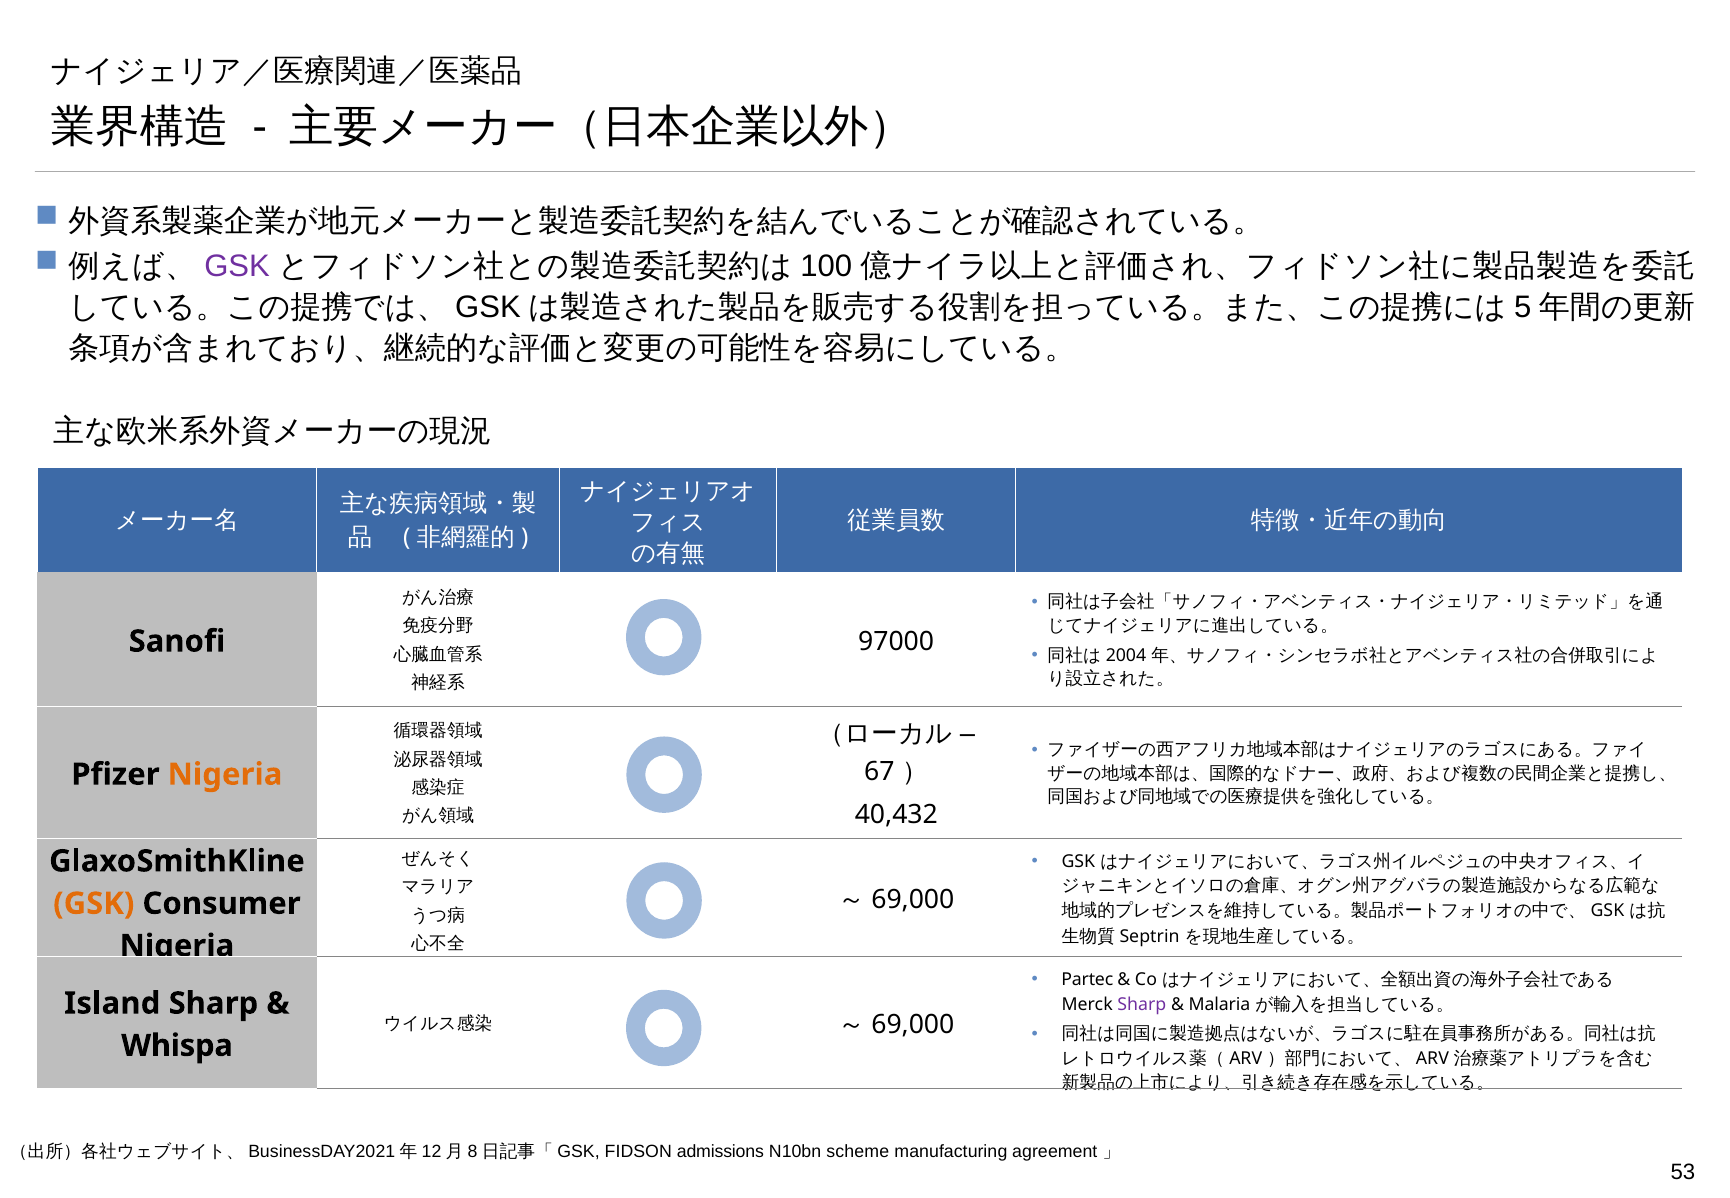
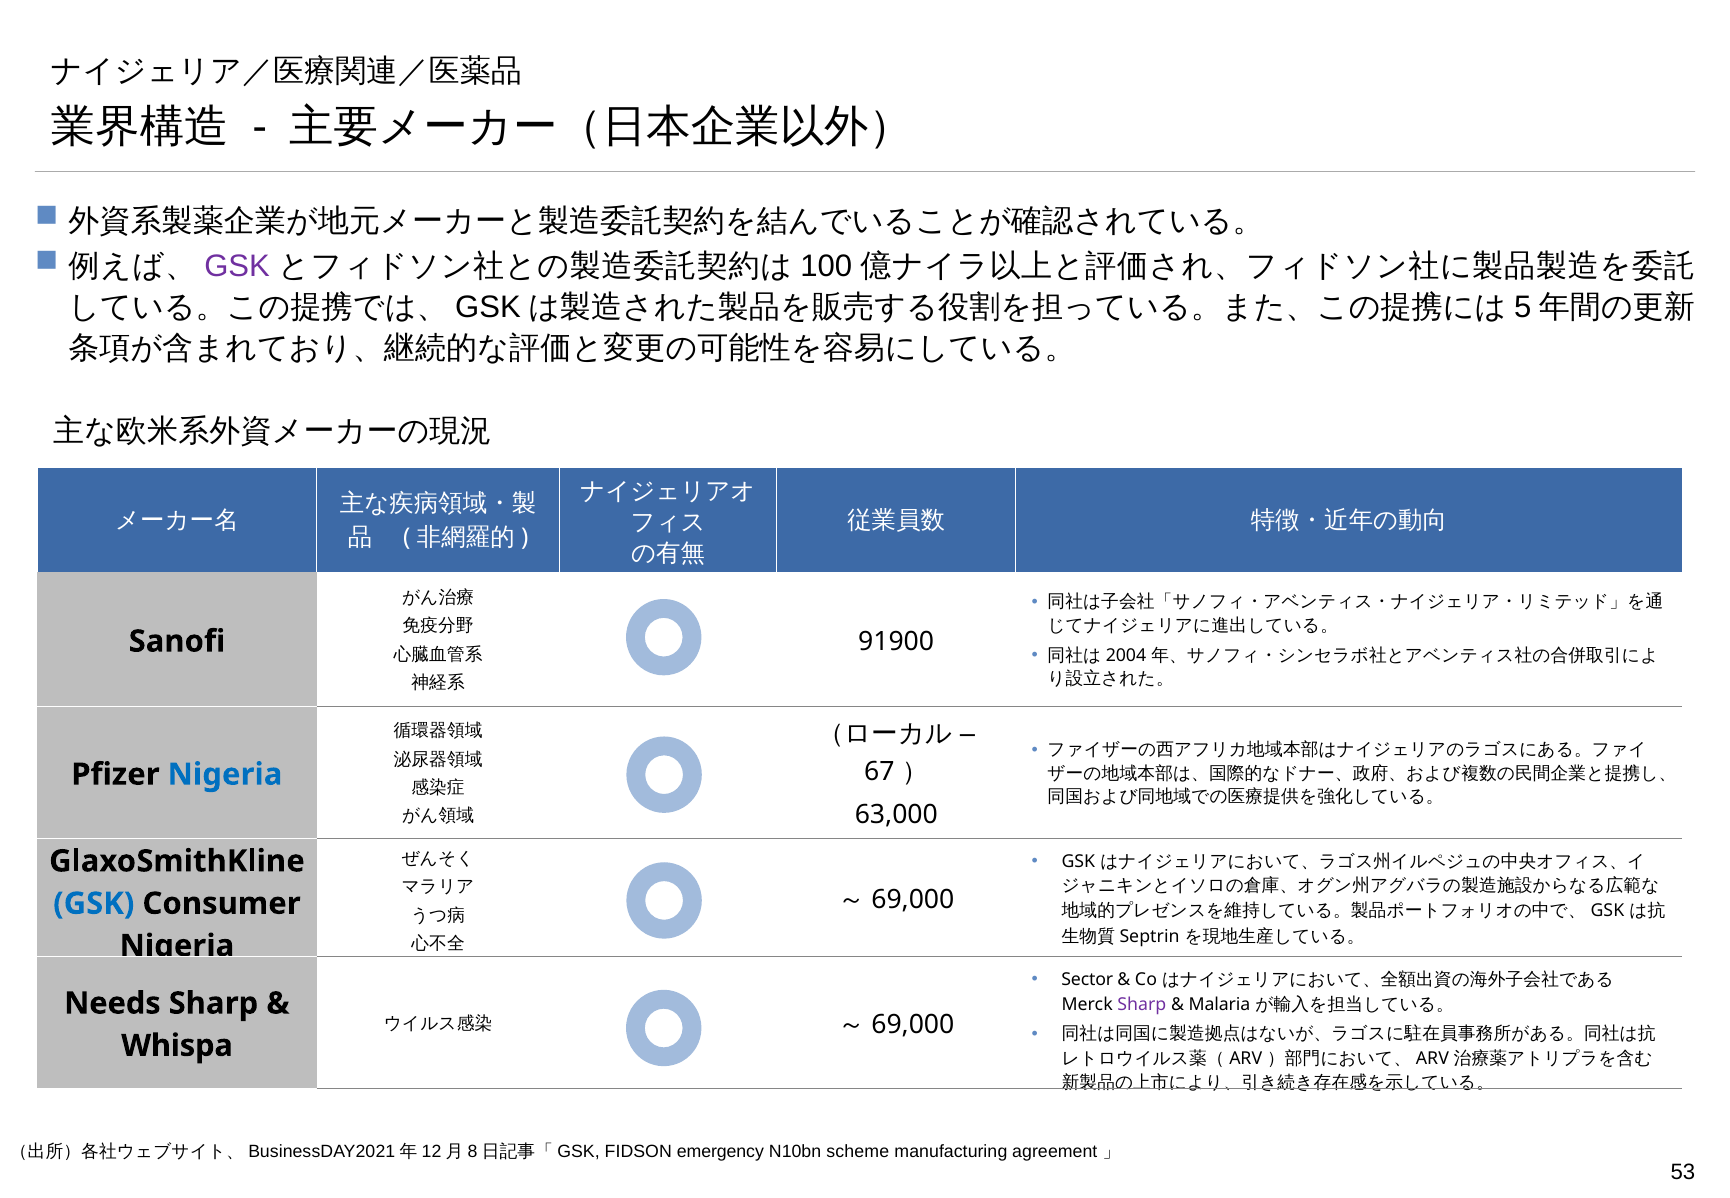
97000: 97000 -> 91900
Nigeria at (225, 774) colour: orange -> blue
40,432: 40,432 -> 63,000
GSK at (94, 903) colour: orange -> blue
Partec: Partec -> Sector
Island: Island -> Needs
admissions: admissions -> emergency
